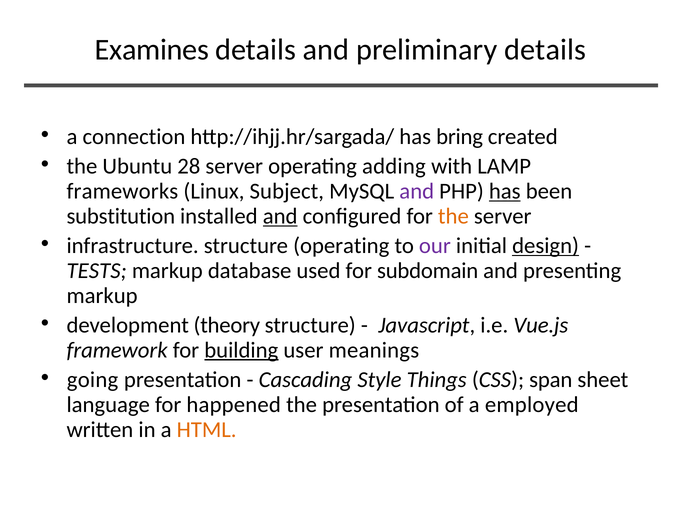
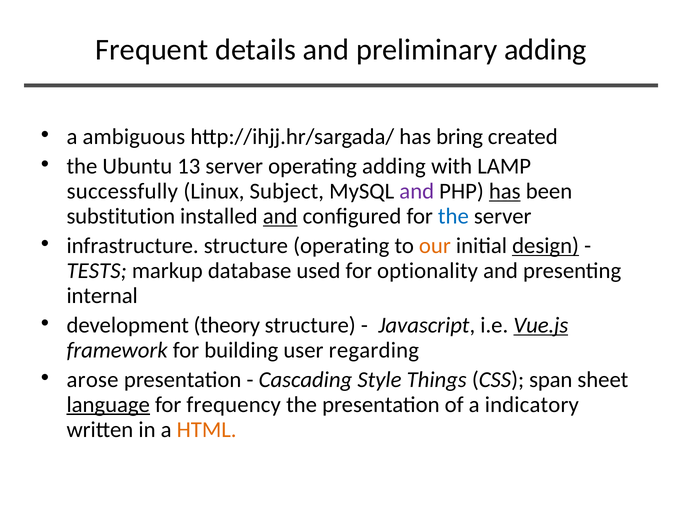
Examines: Examines -> Frequent
preliminary details: details -> adding
connection: connection -> ambiguous
28: 28 -> 13
frameworks: frameworks -> successfully
the at (453, 216) colour: orange -> blue
our colour: purple -> orange
subdomain: subdomain -> optionality
markup at (102, 296): markup -> internal
Vue.js underline: none -> present
building underline: present -> none
meanings: meanings -> regarding
going: going -> arose
language underline: none -> present
happened: happened -> frequency
employed: employed -> indicatory
